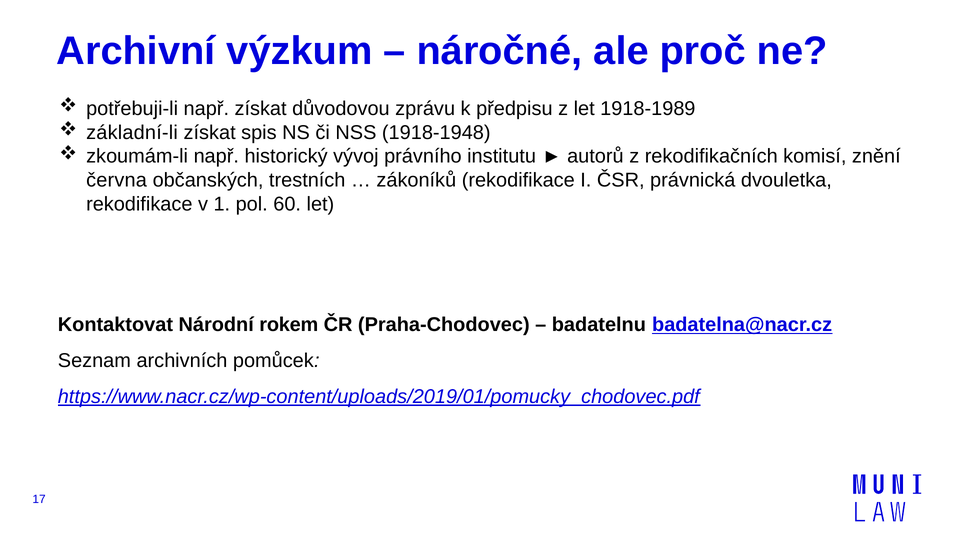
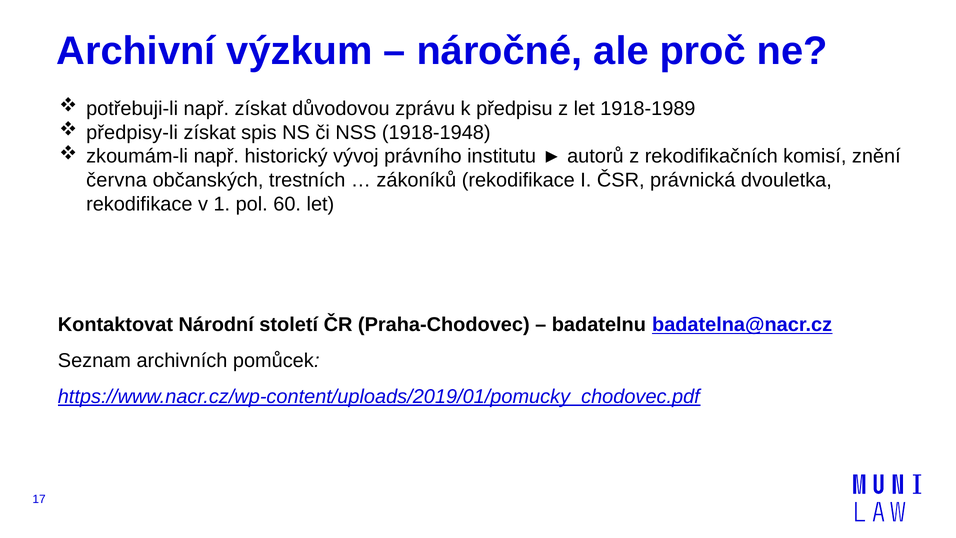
základní-li: základní-li -> předpisy-li
rokem: rokem -> století
